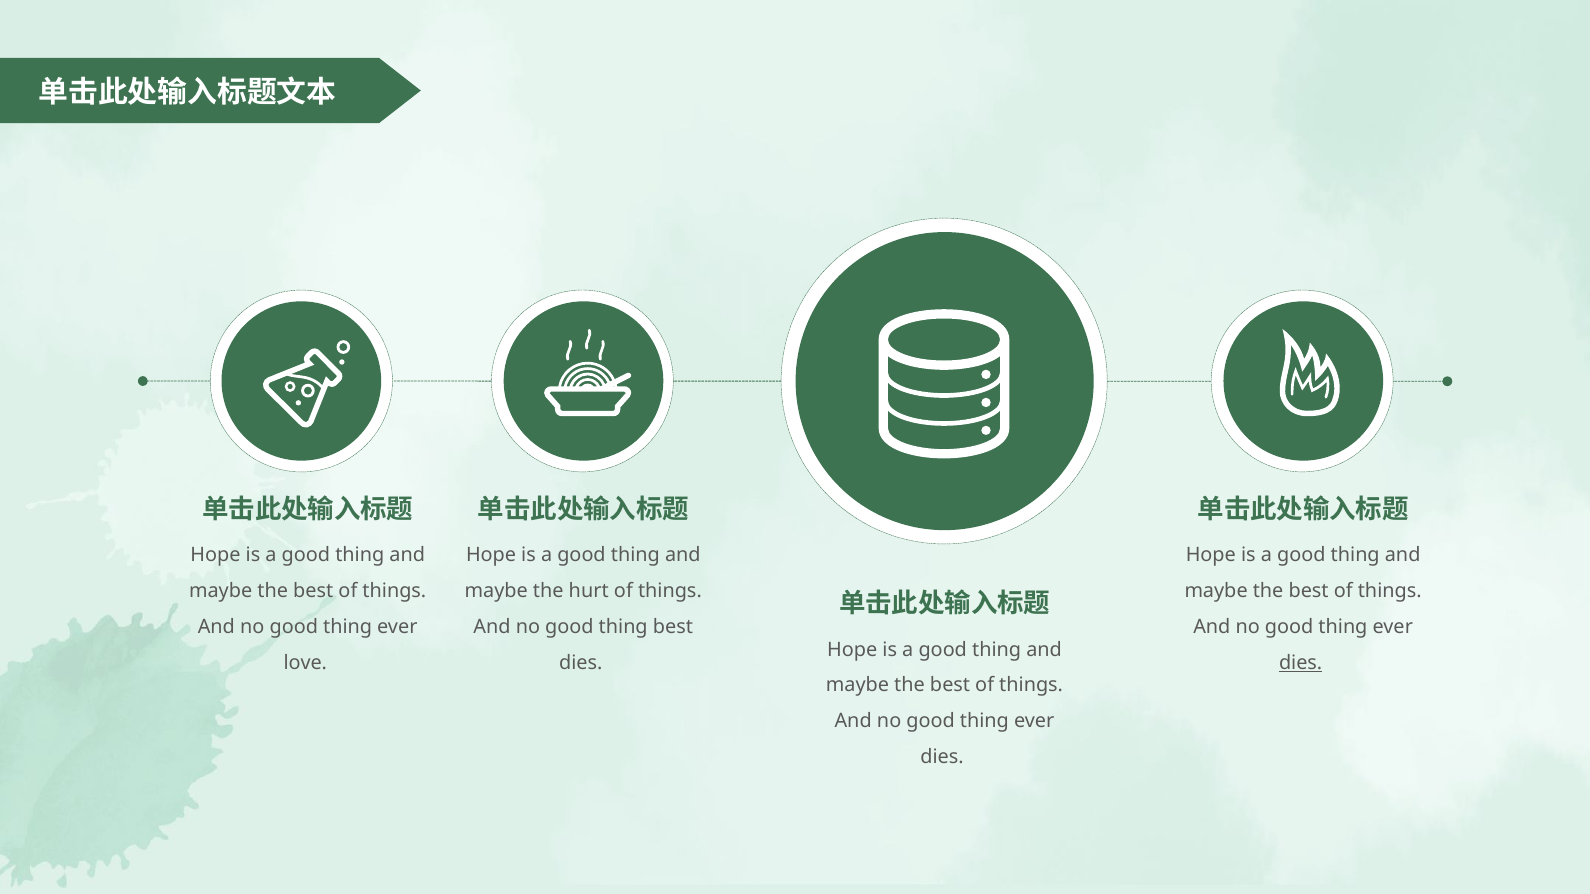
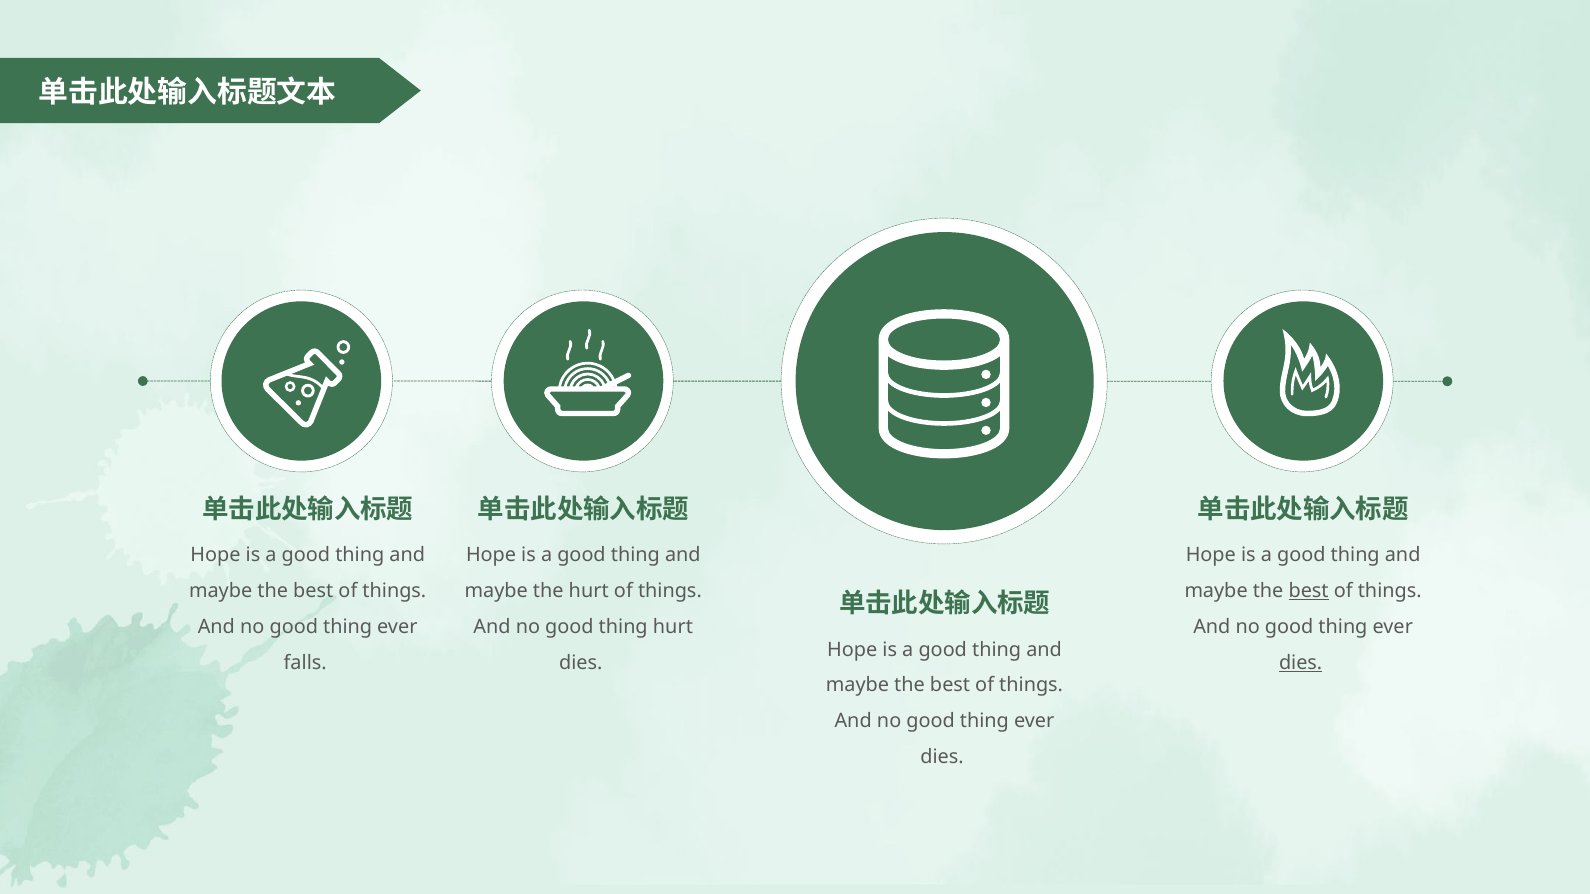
best at (1309, 591) underline: none -> present
thing best: best -> hurt
love: love -> falls
